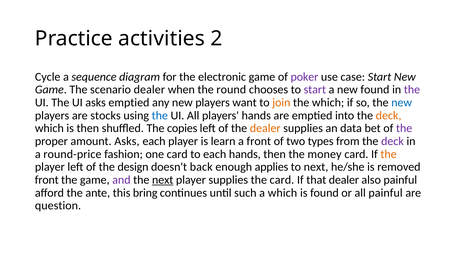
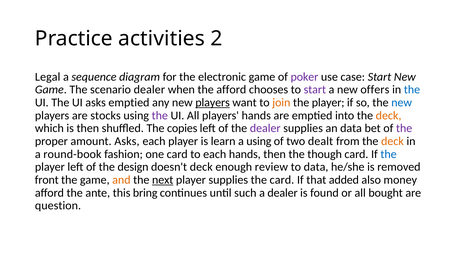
Cycle: Cycle -> Legal
the round: round -> afford
new found: found -> offers
the at (412, 90) colour: purple -> blue
players at (213, 103) underline: none -> present
which at (328, 103): which -> player
the at (160, 116) colour: blue -> purple
dealer at (265, 128) colour: orange -> purple
a front: front -> using
types: types -> dealt
deck at (392, 141) colour: purple -> orange
round-price: round-price -> round-book
money: money -> though
the at (389, 154) colour: orange -> blue
doesn't back: back -> deck
applies: applies -> review
to next: next -> data
and colour: purple -> orange
that dealer: dealer -> added
also painful: painful -> money
a which: which -> dealer
all painful: painful -> bought
